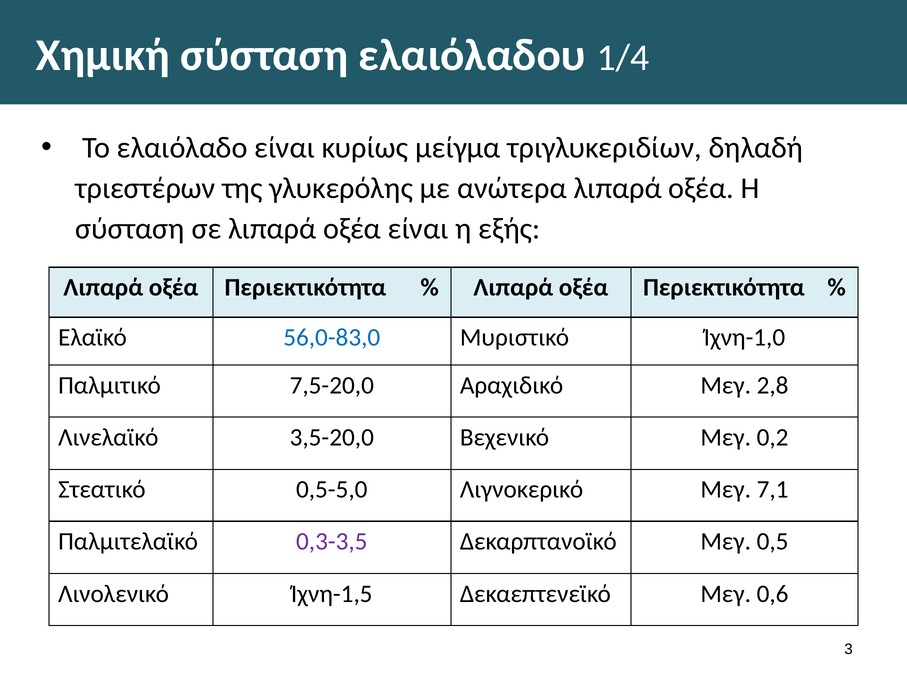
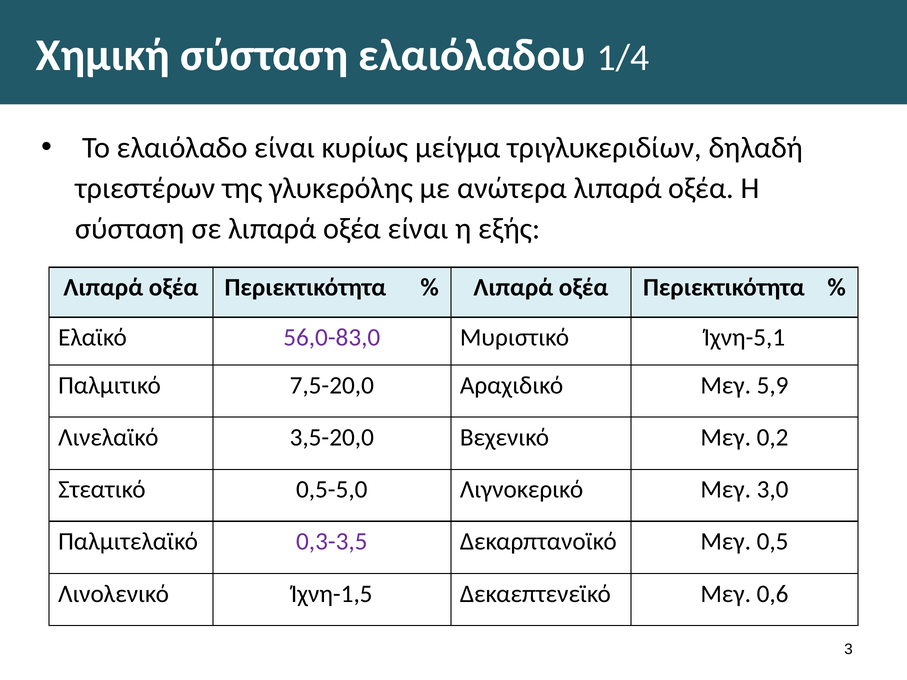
56,0-83,0 colour: blue -> purple
Ίχνη-1,0: Ίχνη-1,0 -> Ίχνη-5,1
2,8: 2,8 -> 5,9
7,1: 7,1 -> 3,0
